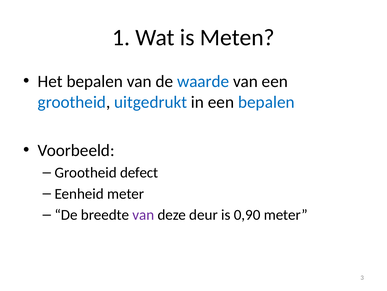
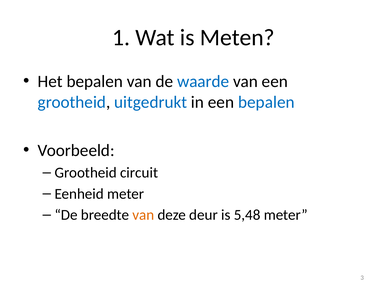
defect: defect -> circuit
van at (143, 214) colour: purple -> orange
0,90: 0,90 -> 5,48
